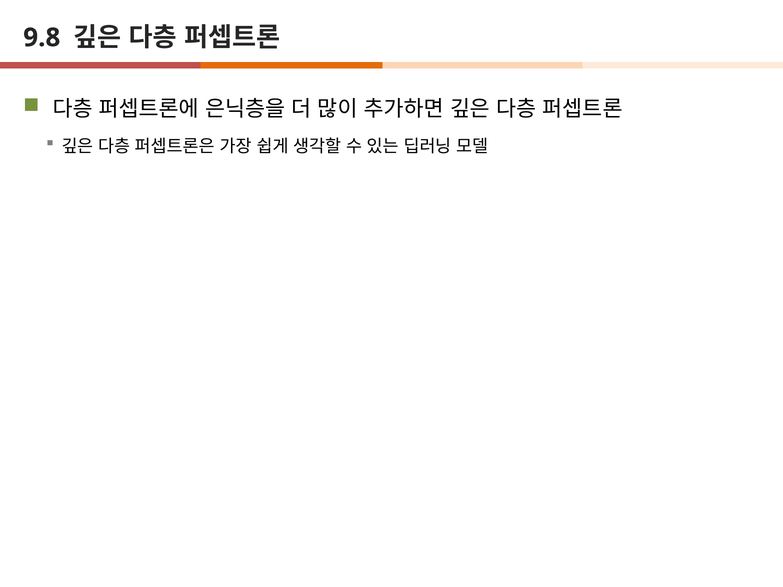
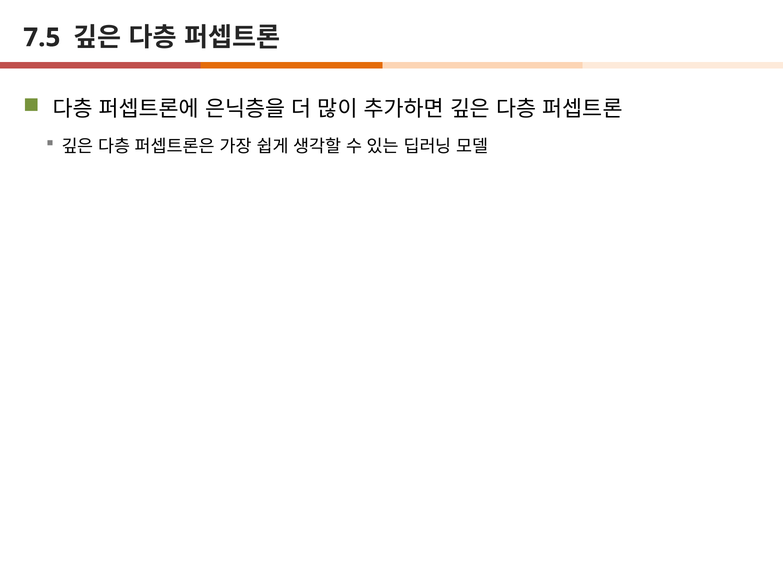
9.8: 9.8 -> 7.5
